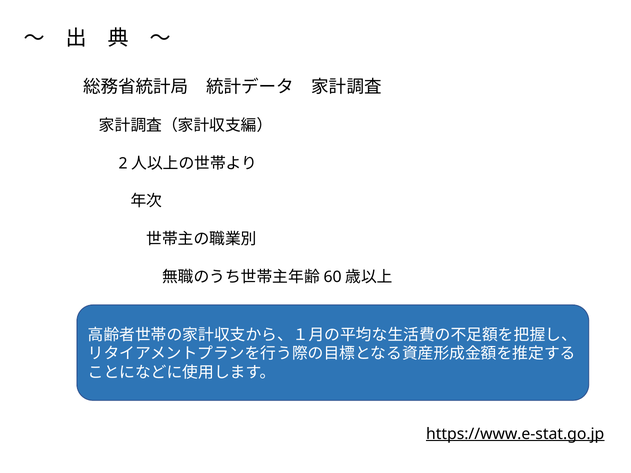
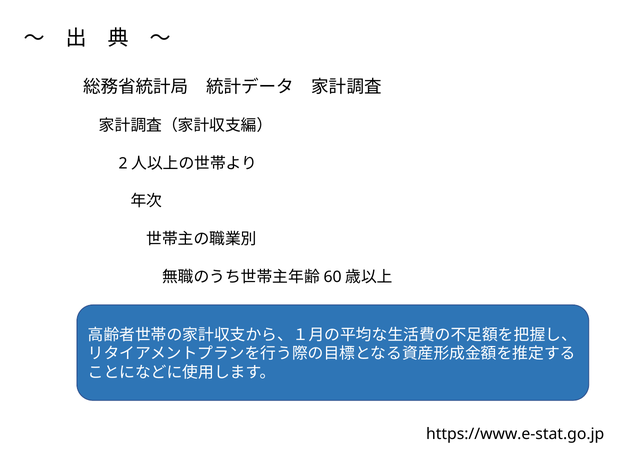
https://www.e-stat.go.jp underline: present -> none
